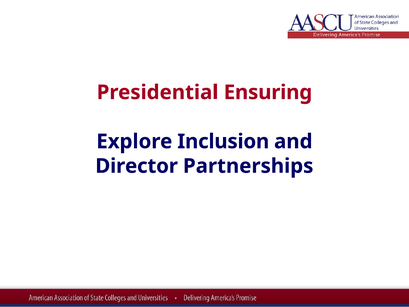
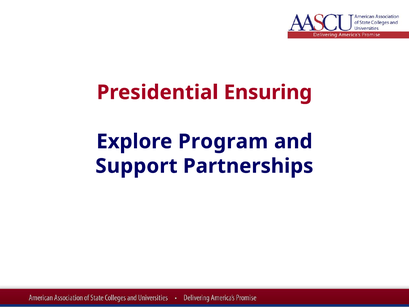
Inclusion: Inclusion -> Program
Director: Director -> Support
